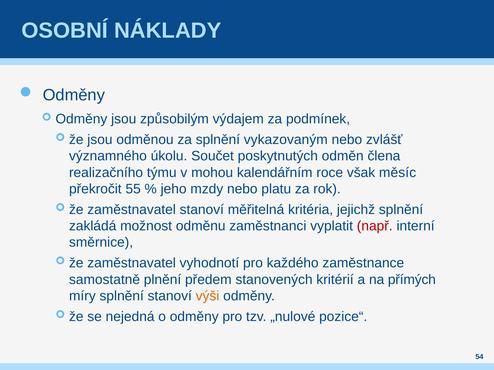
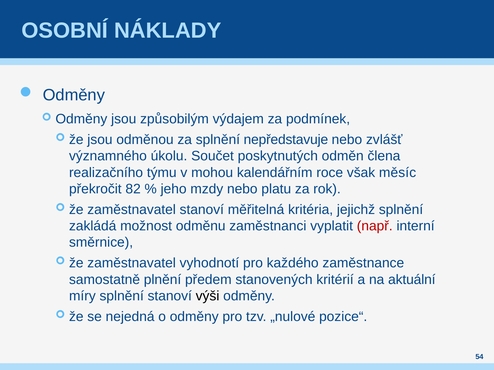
vykazovaným: vykazovaným -> nepředstavuje
55: 55 -> 82
přímých: přímých -> aktuální
výši colour: orange -> black
